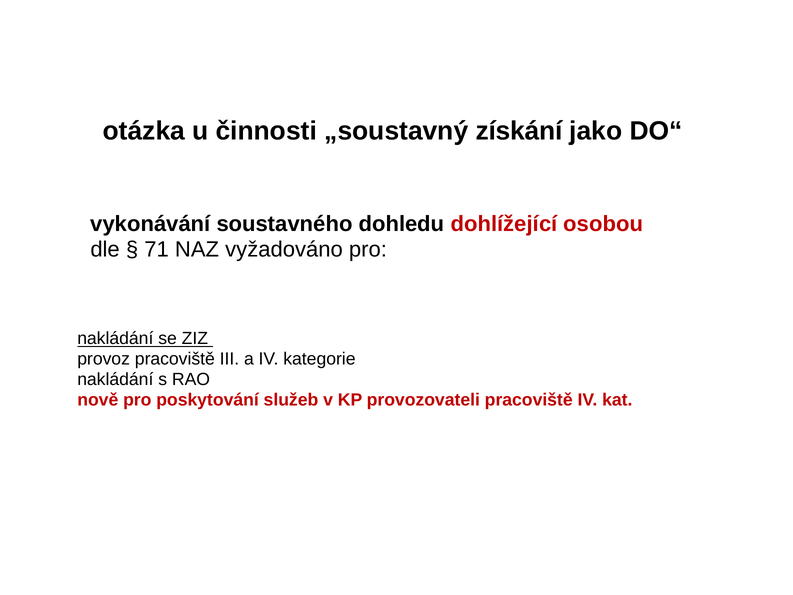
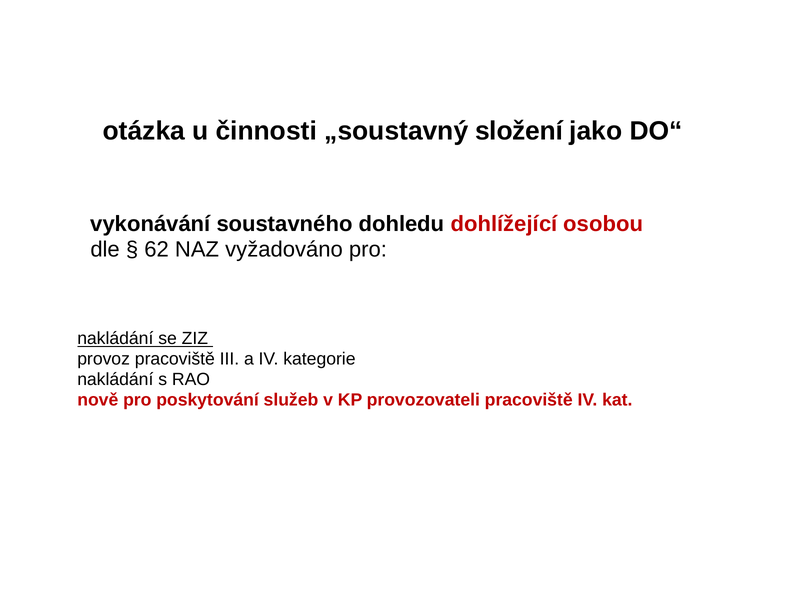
získání: získání -> složení
71: 71 -> 62
